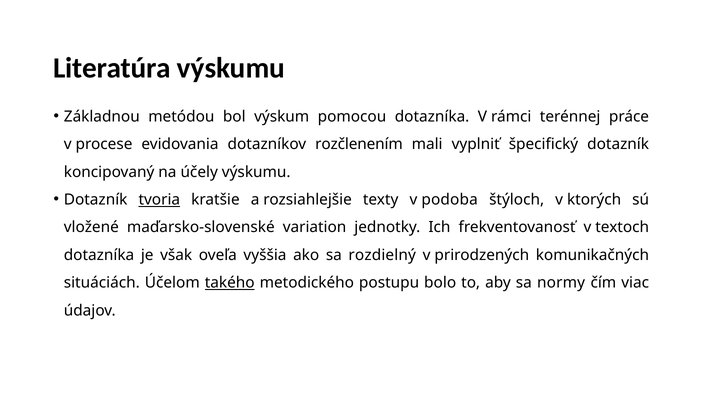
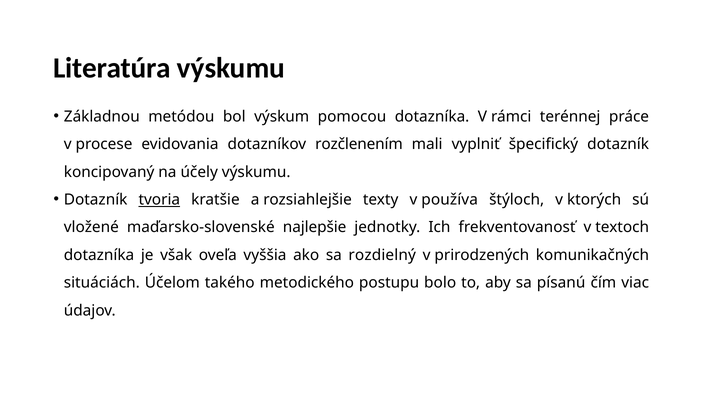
podoba: podoba -> používa
variation: variation -> najlepšie
takého underline: present -> none
normy: normy -> písanú
